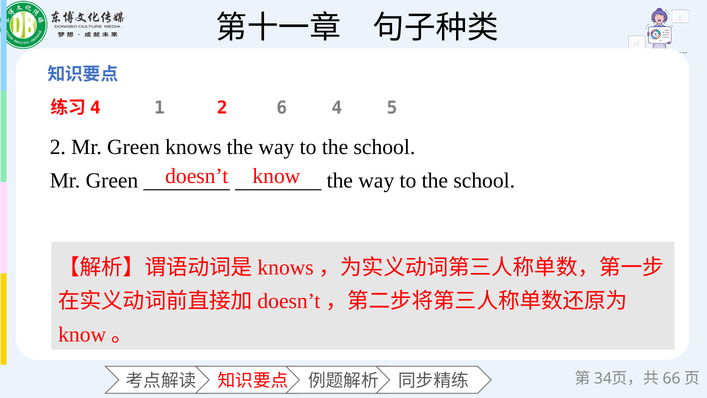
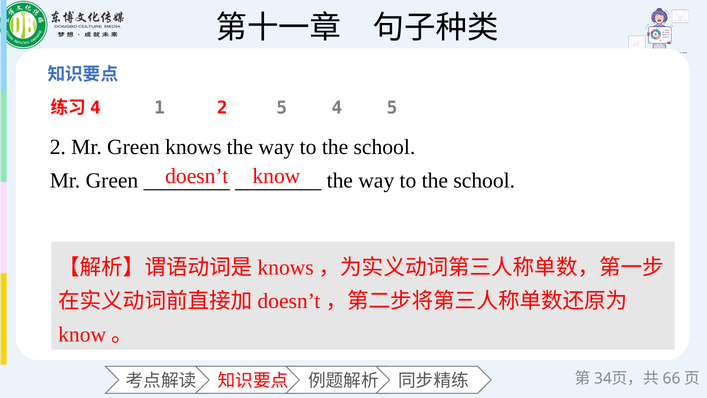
2 6: 6 -> 5
